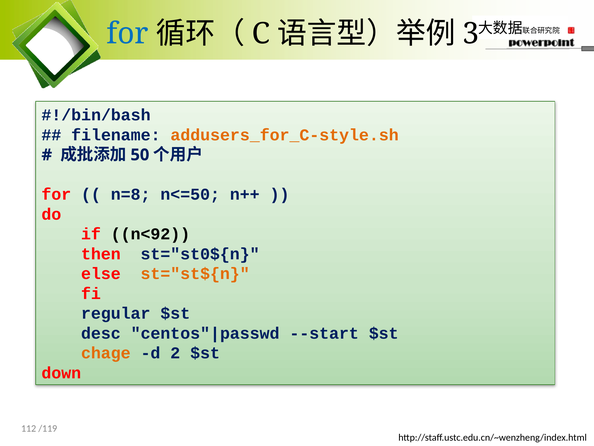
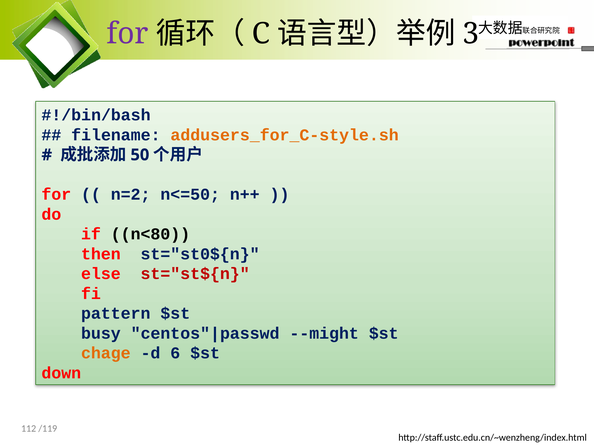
for at (128, 34) colour: blue -> purple
n=8: n=8 -> n=2
n<92: n<92 -> n<80
st="st${n colour: orange -> red
regular: regular -> pattern
desc: desc -> busy
--start: --start -> --might
2: 2 -> 6
